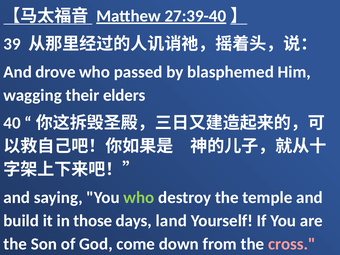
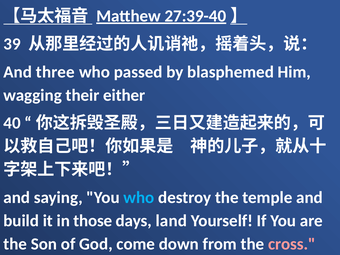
drove: drove -> three
elders: elders -> either
who at (139, 198) colour: light green -> light blue
